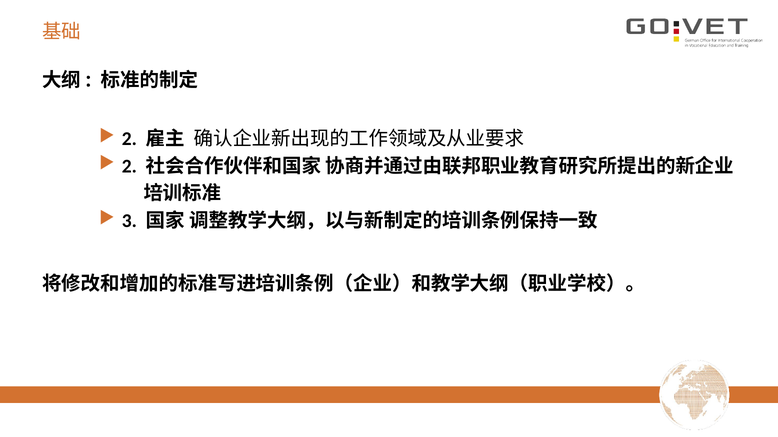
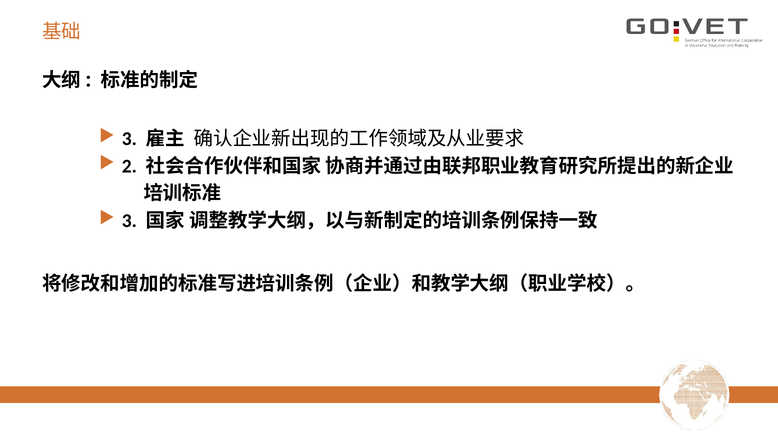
2 at (129, 139): 2 -> 3
